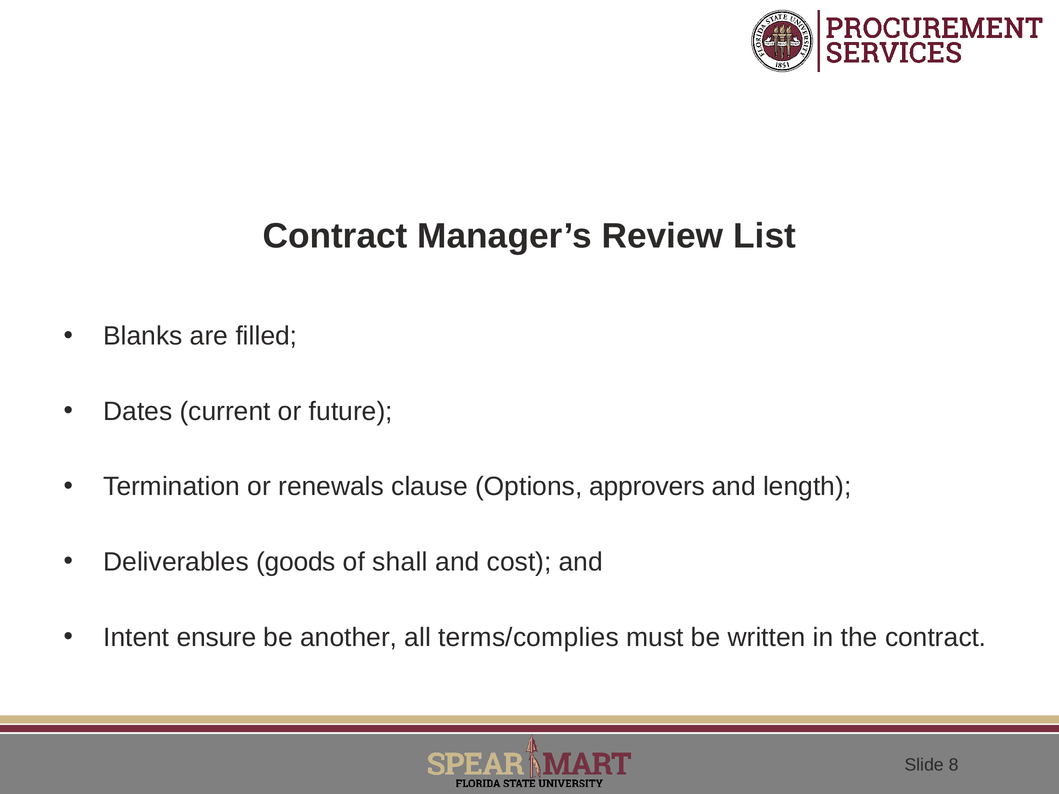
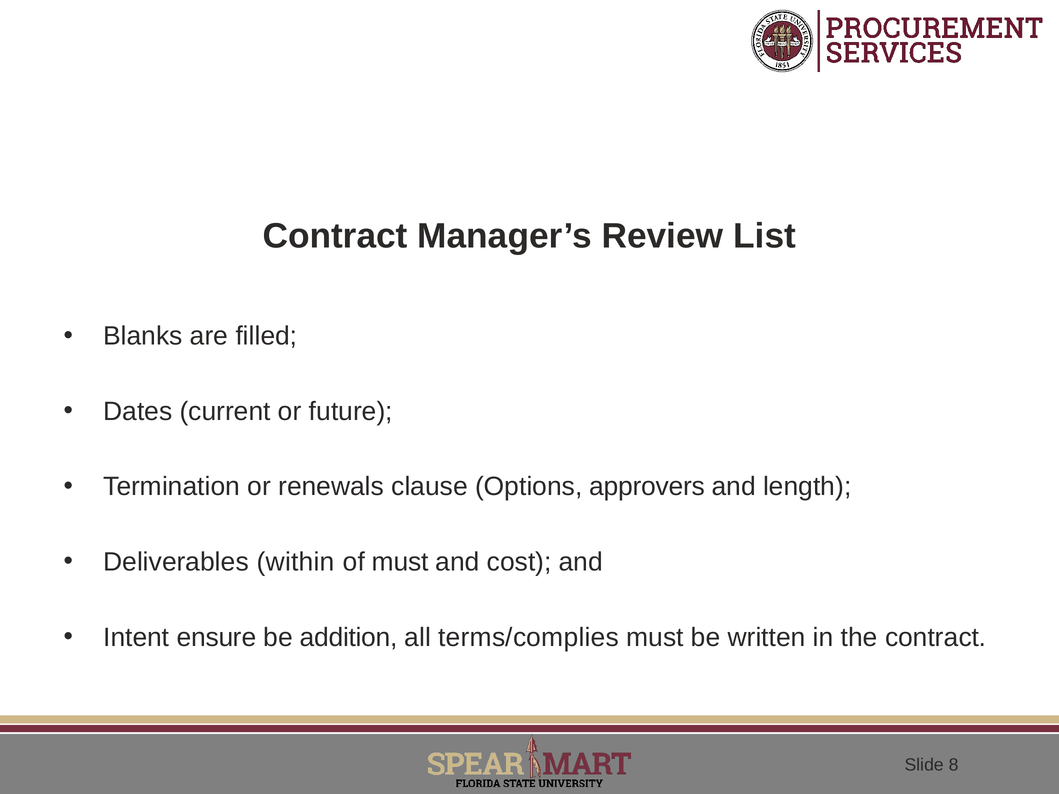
goods: goods -> within
of shall: shall -> must
another: another -> addition
